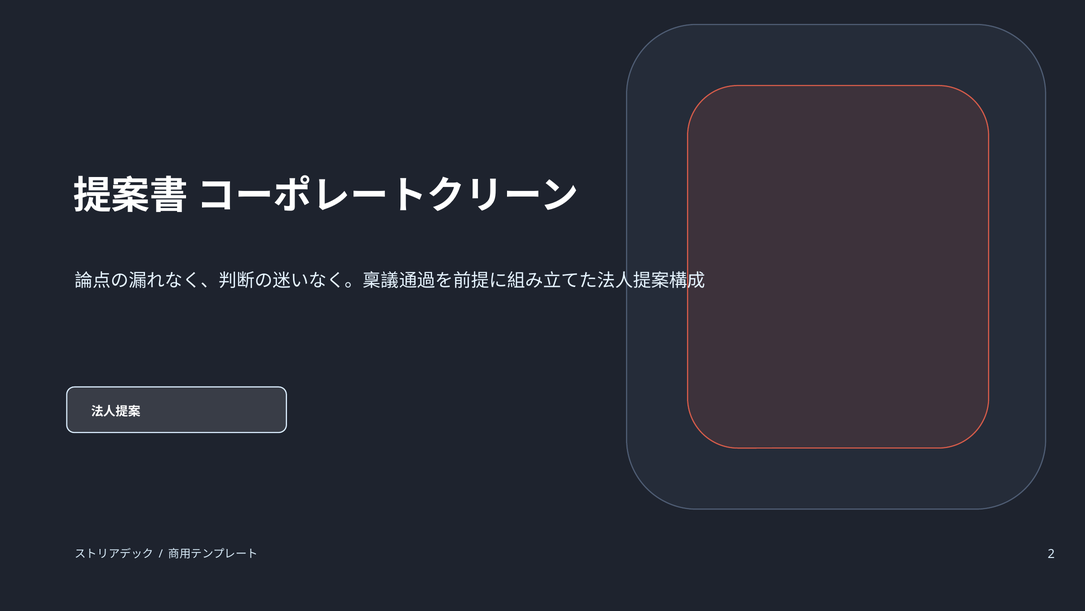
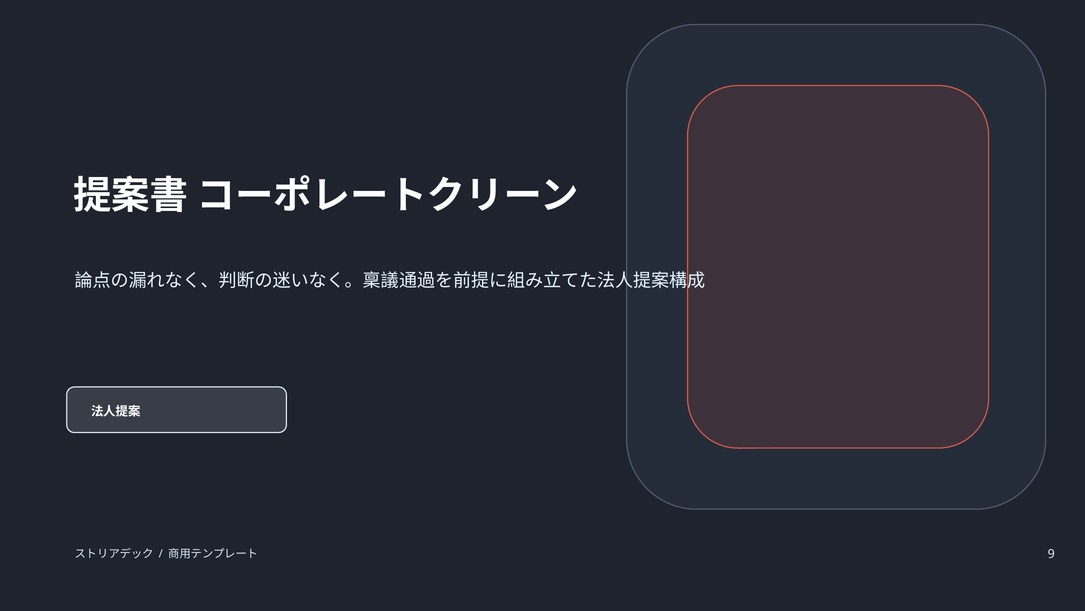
2: 2 -> 9
